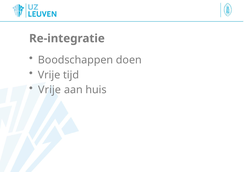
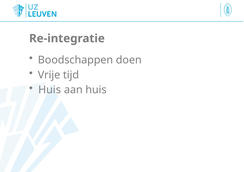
Vrije at (50, 90): Vrije -> Huis
